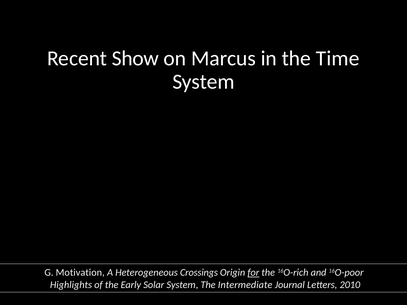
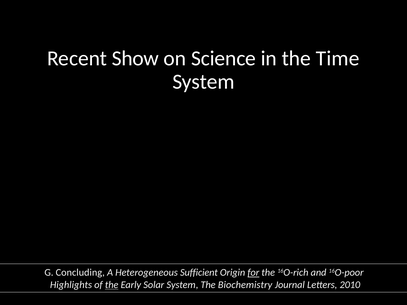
Marcus: Marcus -> Science
Motivation: Motivation -> Concluding
Crossings: Crossings -> Sufficient
the at (112, 285) underline: none -> present
Intermediate: Intermediate -> Biochemistry
